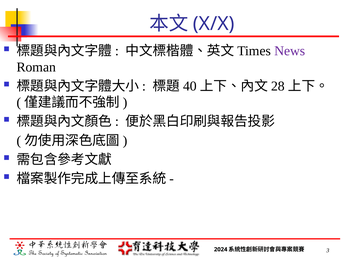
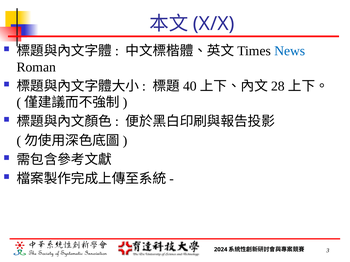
News colour: purple -> blue
